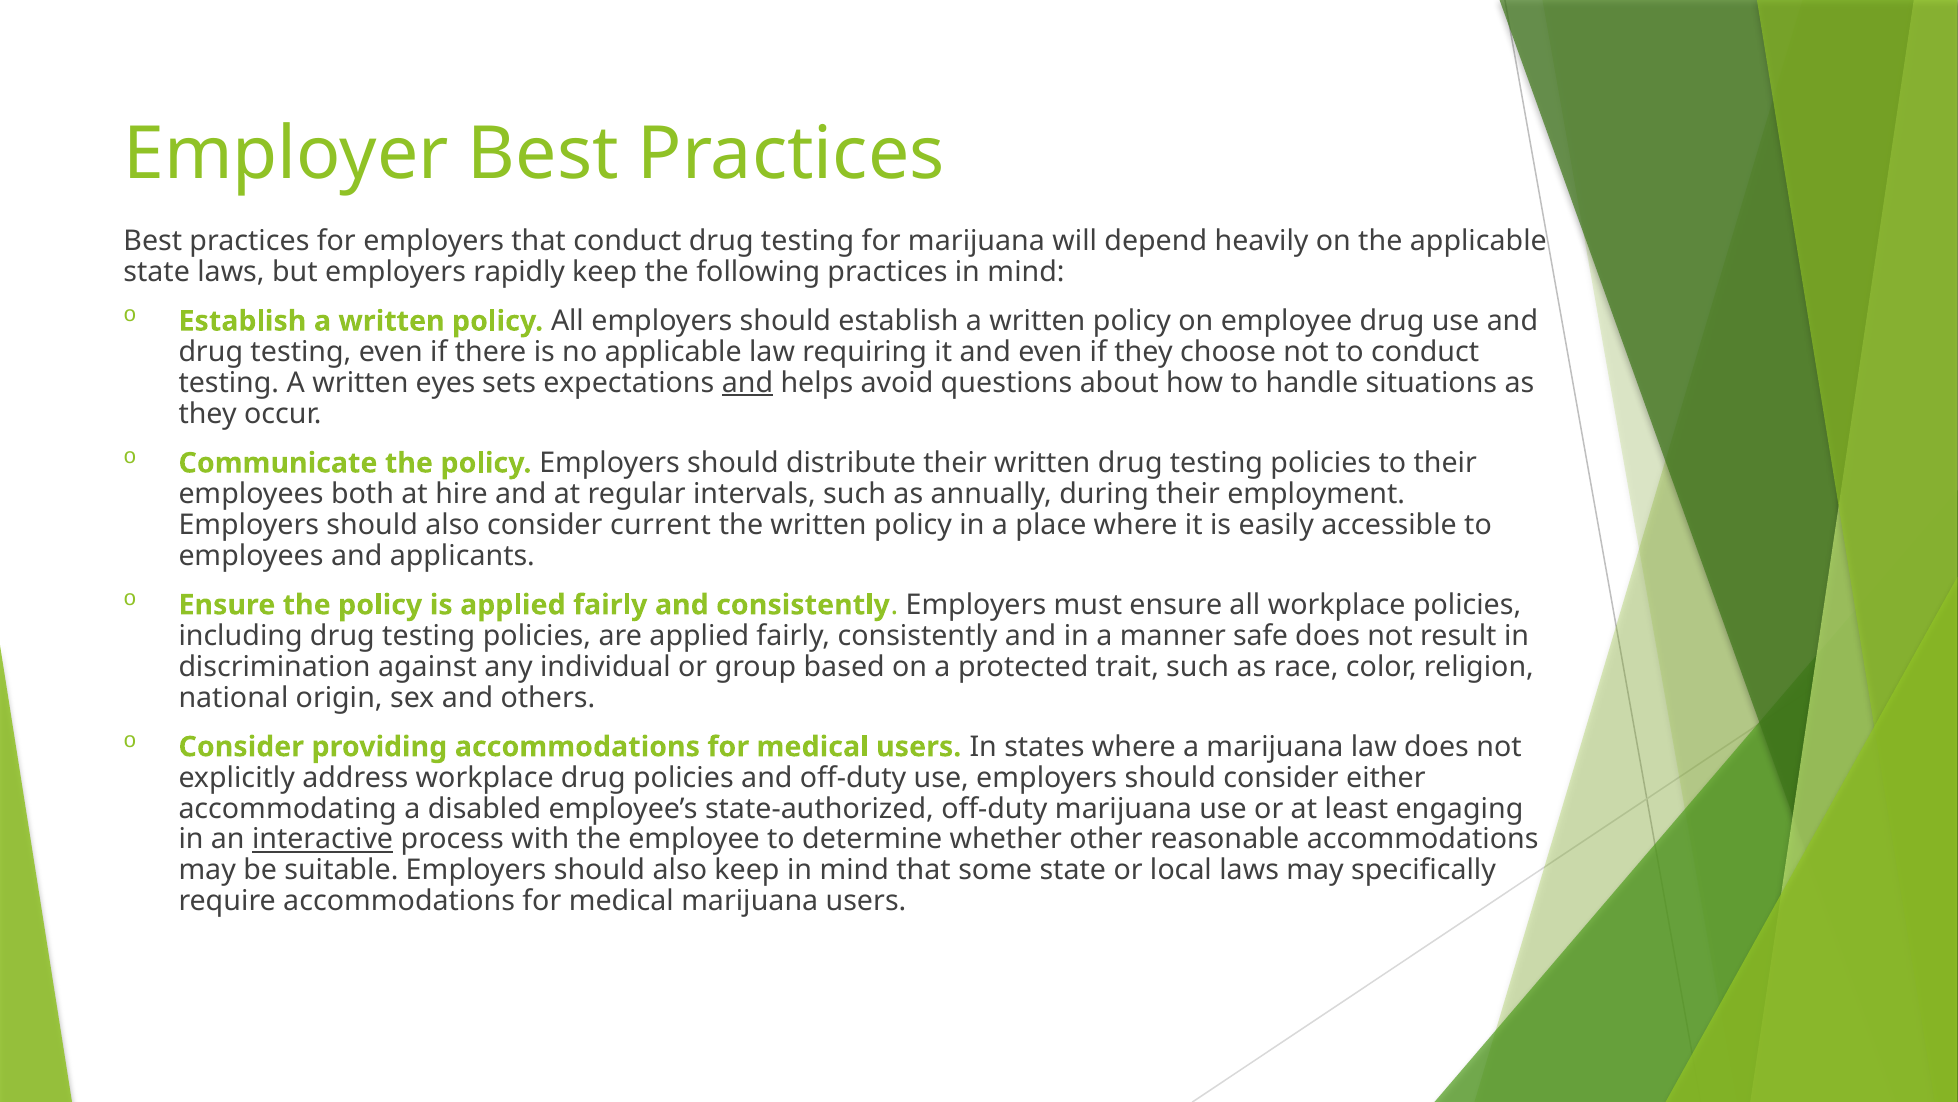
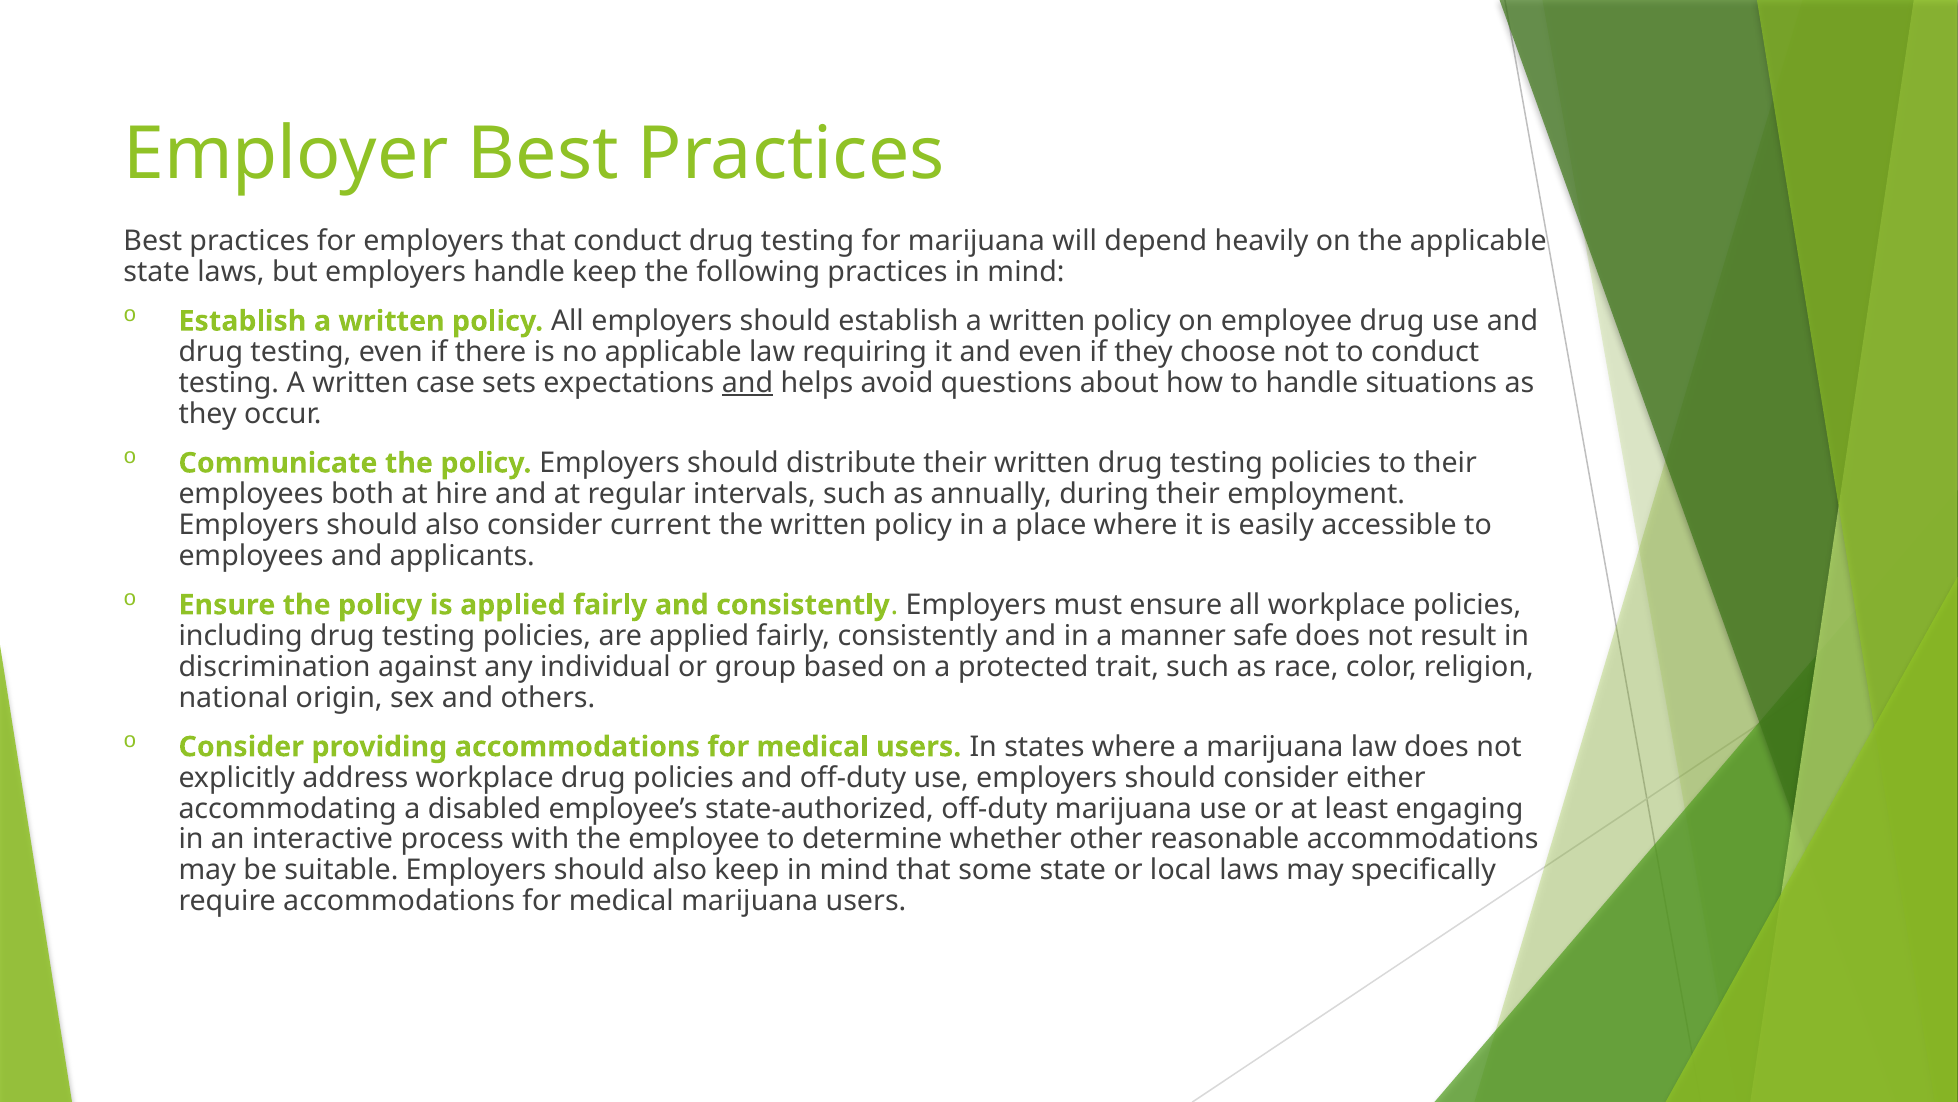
employers rapidly: rapidly -> handle
eyes: eyes -> case
interactive underline: present -> none
